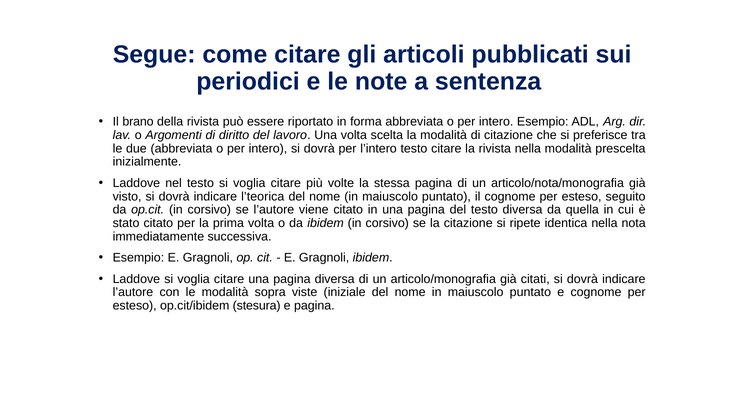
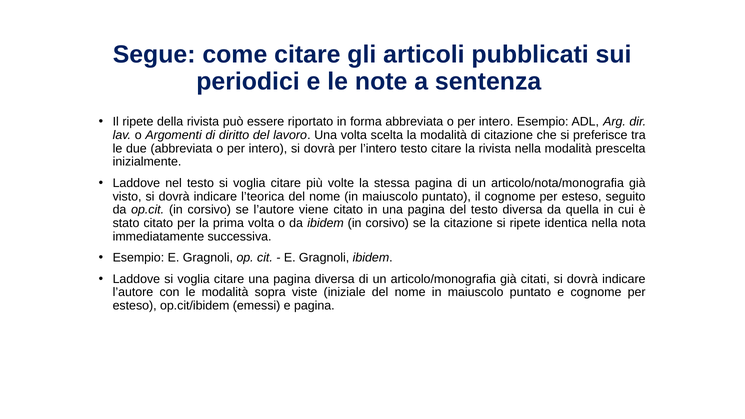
Il brano: brano -> ripete
stesura: stesura -> emessi
